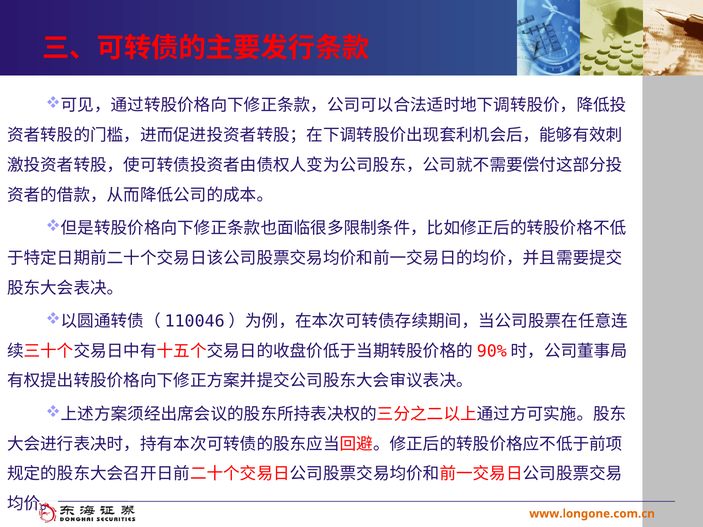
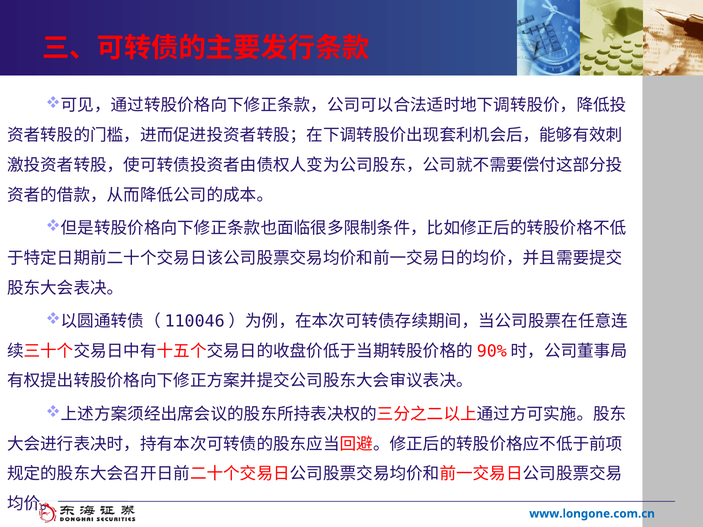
www.longone.com.cn colour: orange -> blue
